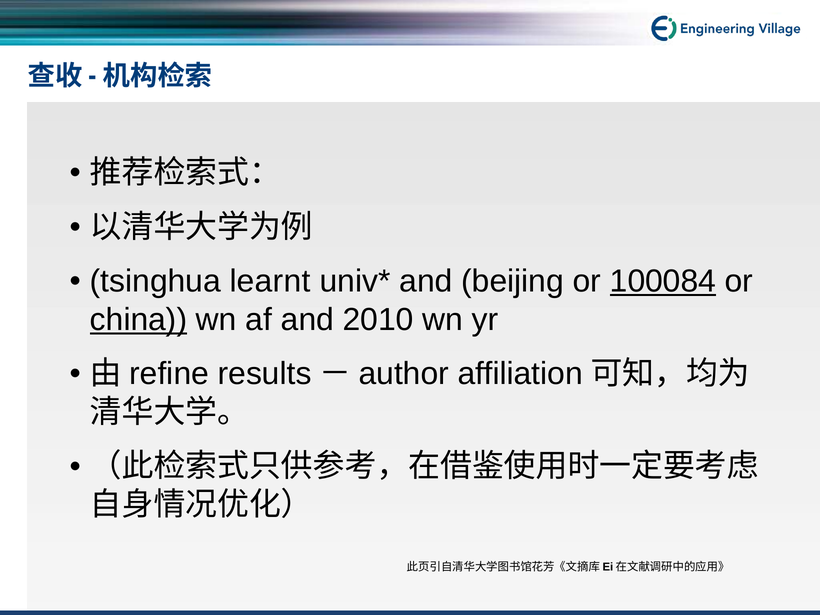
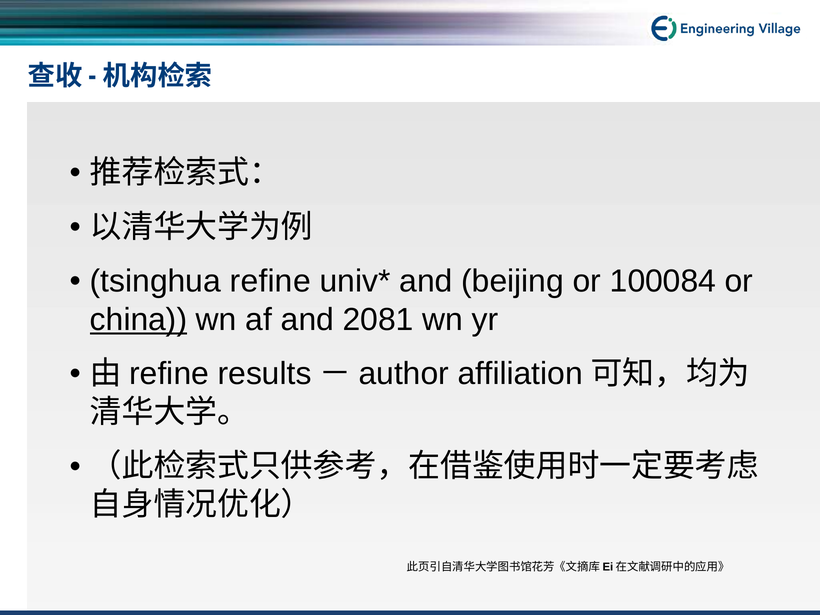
tsinghua learnt: learnt -> refine
100084 underline: present -> none
2010: 2010 -> 2081
